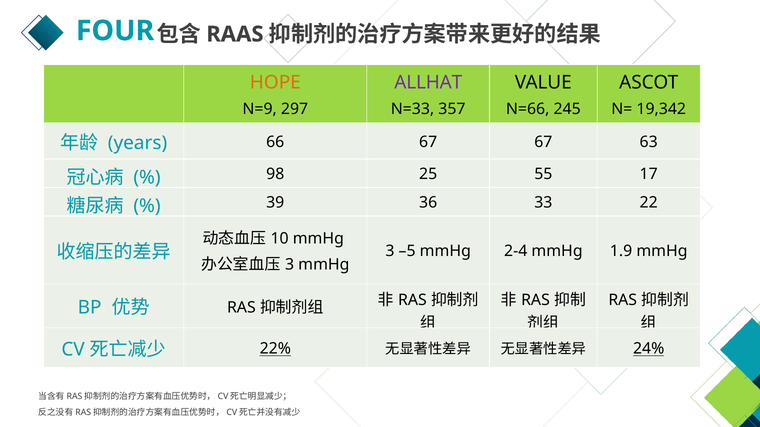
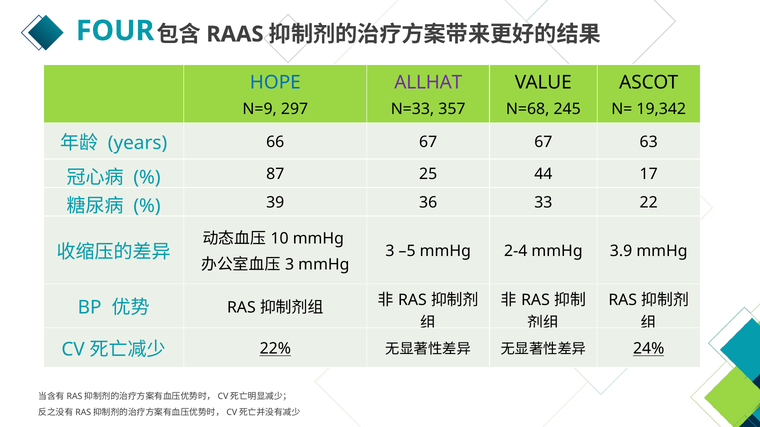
HOPE colour: orange -> blue
N=66: N=66 -> N=68
98: 98 -> 87
55: 55 -> 44
1.9: 1.9 -> 3.9
